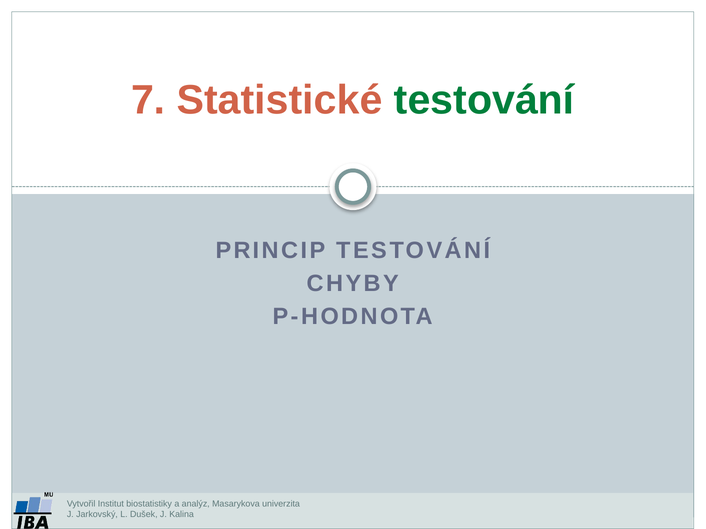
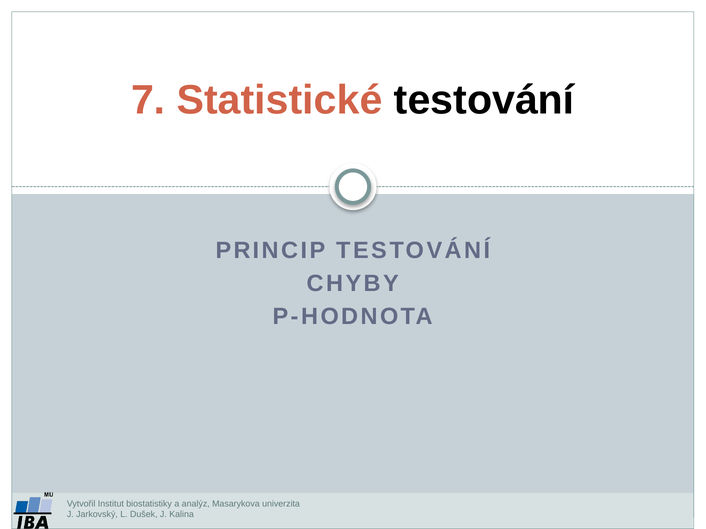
testování at (484, 100) colour: green -> black
